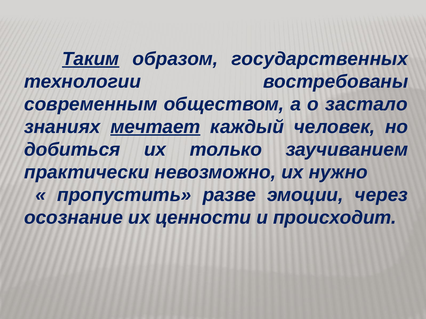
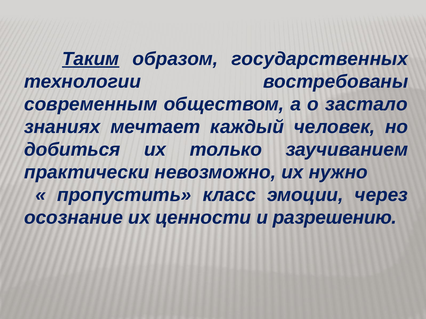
мечтает underline: present -> none
разве: разве -> класс
происходит: происходит -> разрешению
